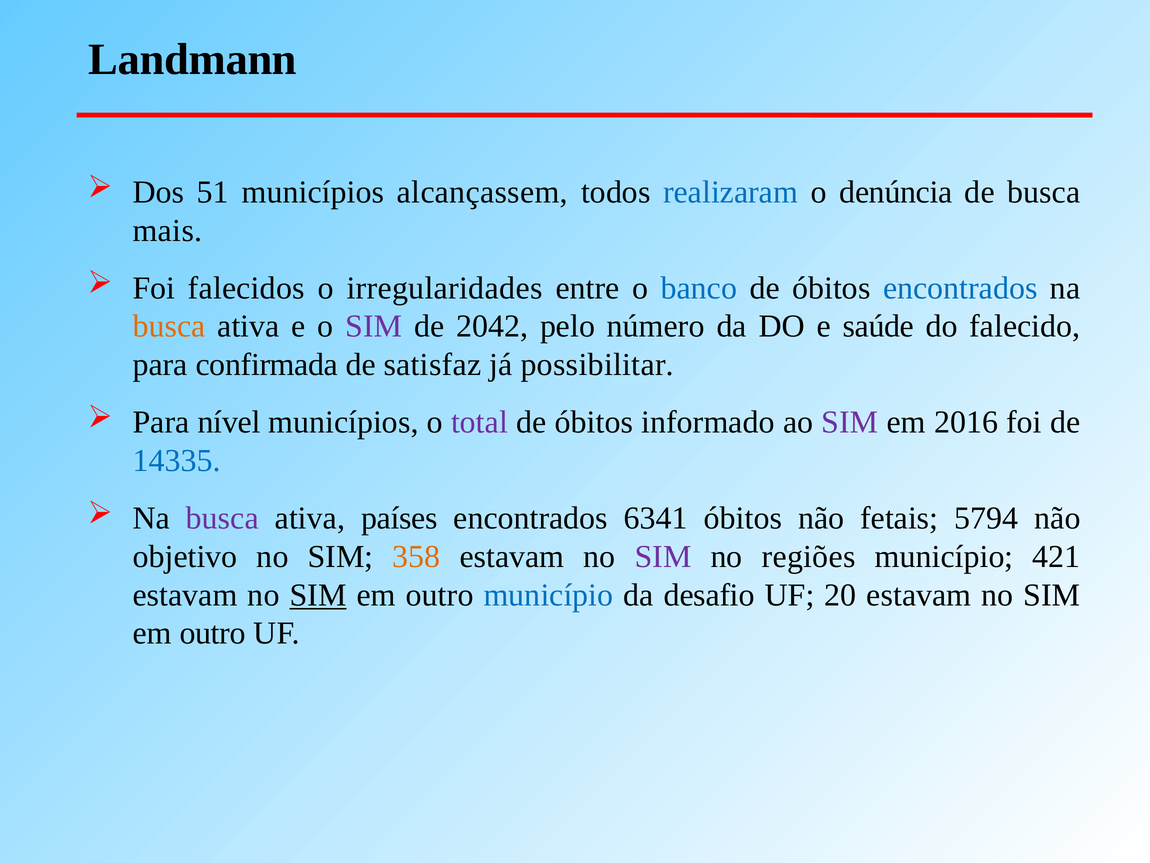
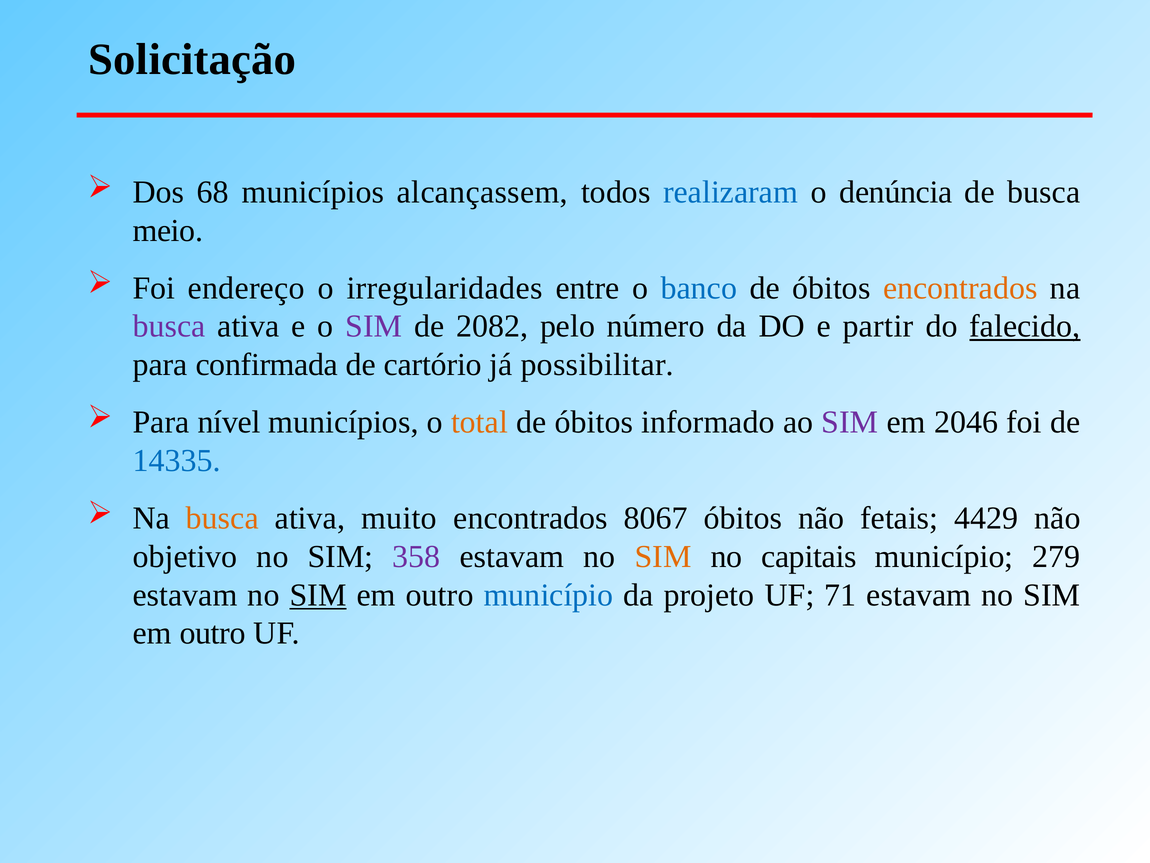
Landmann: Landmann -> Solicitação
51: 51 -> 68
mais: mais -> meio
falecidos: falecidos -> endereço
encontrados at (960, 288) colour: blue -> orange
busca at (169, 326) colour: orange -> purple
2042: 2042 -> 2082
saúde: saúde -> partir
falecido underline: none -> present
satisfaz: satisfaz -> cartório
total colour: purple -> orange
2016: 2016 -> 2046
busca at (222, 518) colour: purple -> orange
países: países -> muito
6341: 6341 -> 8067
5794: 5794 -> 4429
358 colour: orange -> purple
SIM at (663, 556) colour: purple -> orange
regiões: regiões -> capitais
421: 421 -> 279
desafio: desafio -> projeto
20: 20 -> 71
